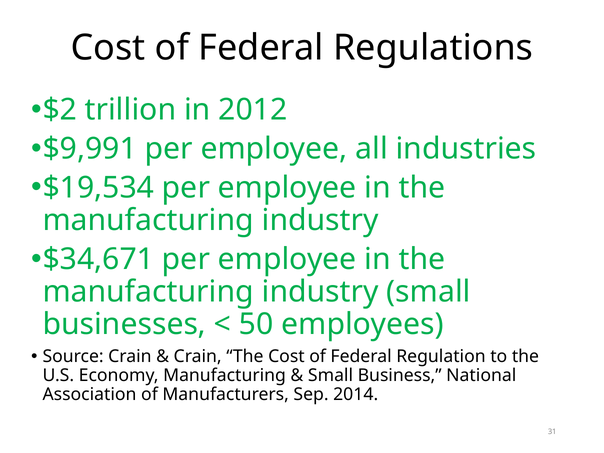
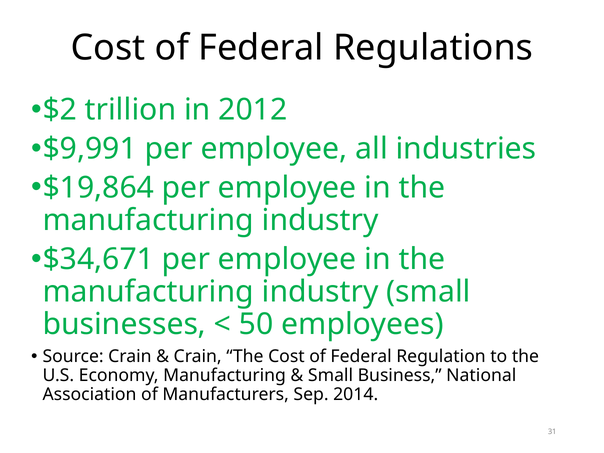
$19,534: $19,534 -> $19,864
